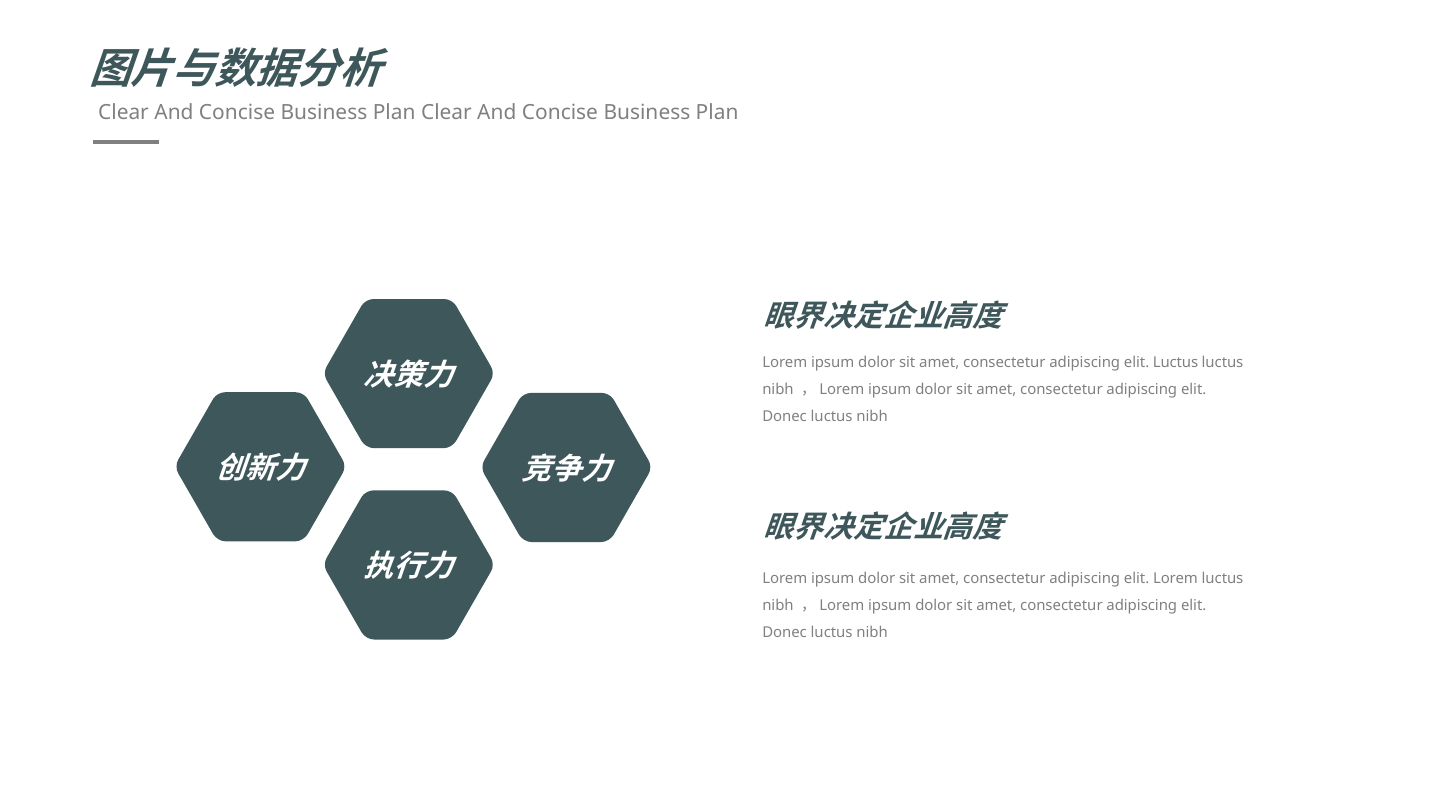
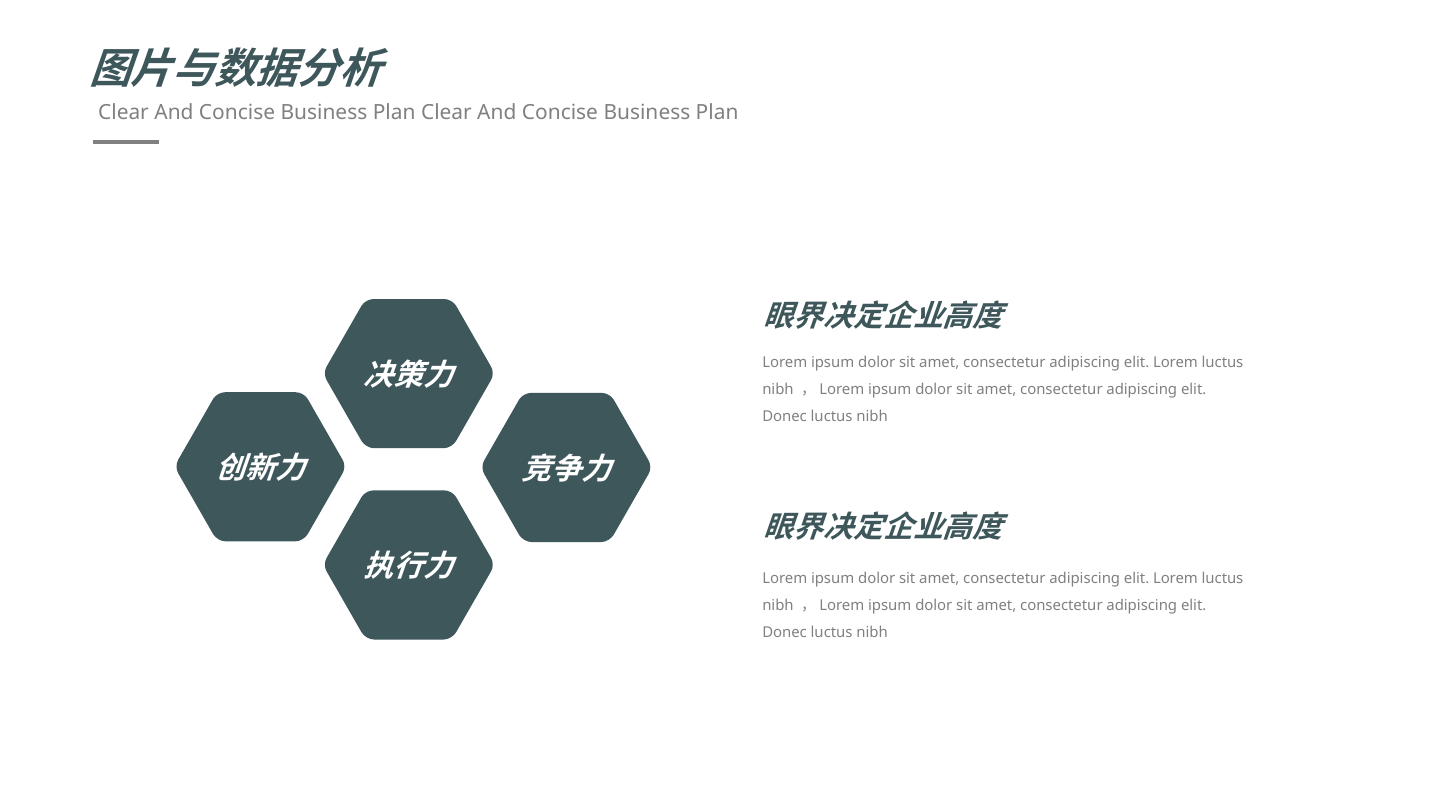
Luctus at (1176, 363): Luctus -> Lorem
